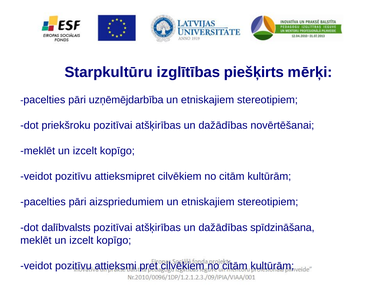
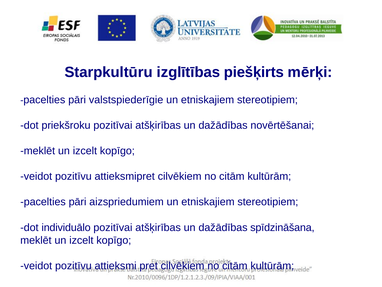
uzņēmējdarbība: uzņēmējdarbība -> valstspiederīgie
dalībvalsts: dalībvalsts -> individuālo
